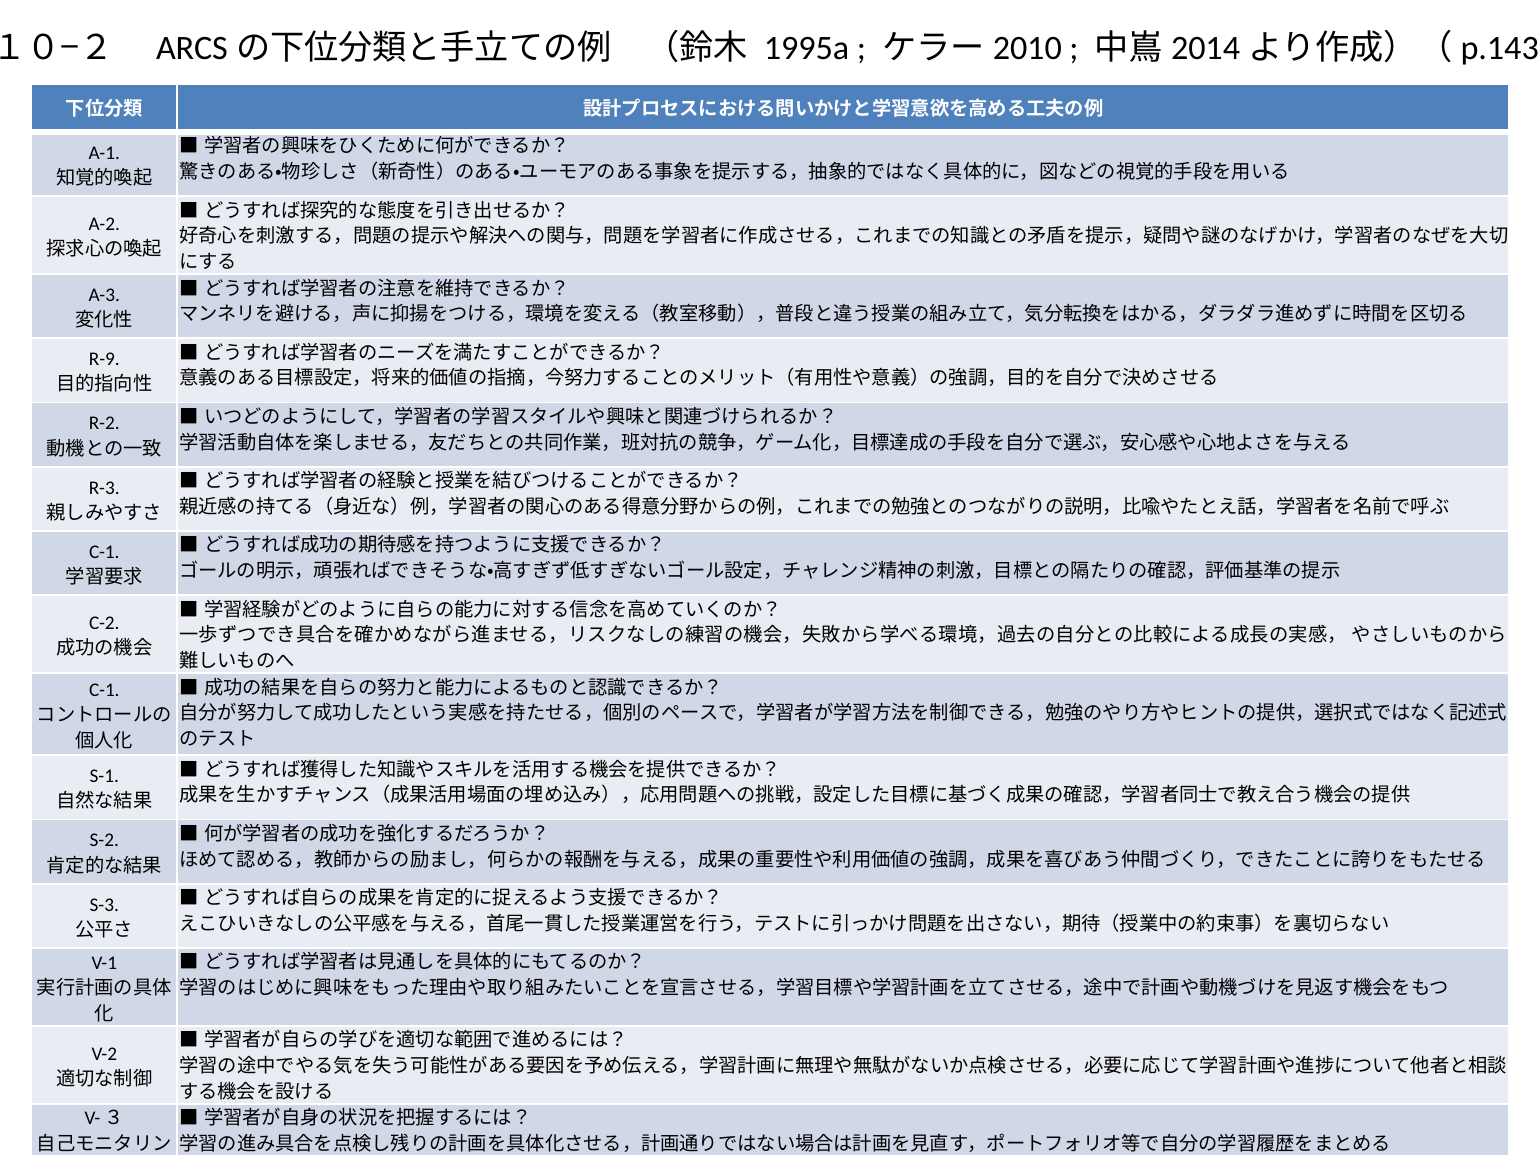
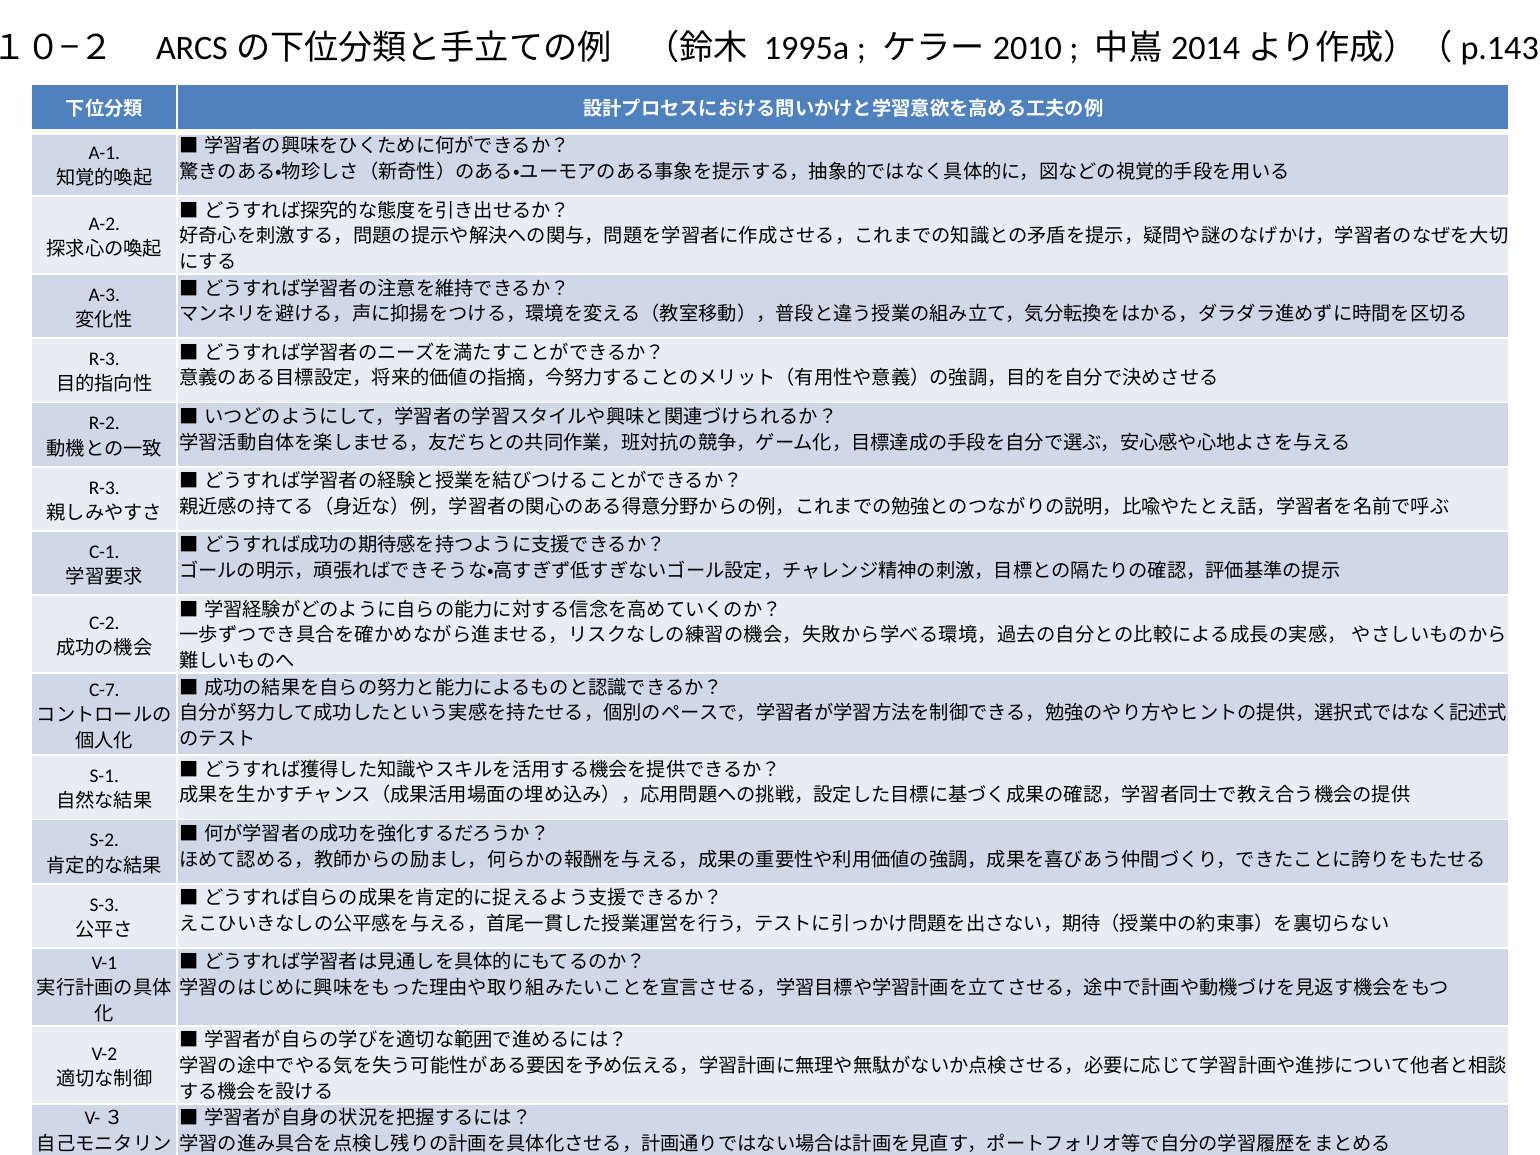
R-9 at (104, 359): R-9 -> R-3
C-1 at (104, 690): C-1 -> C-7
